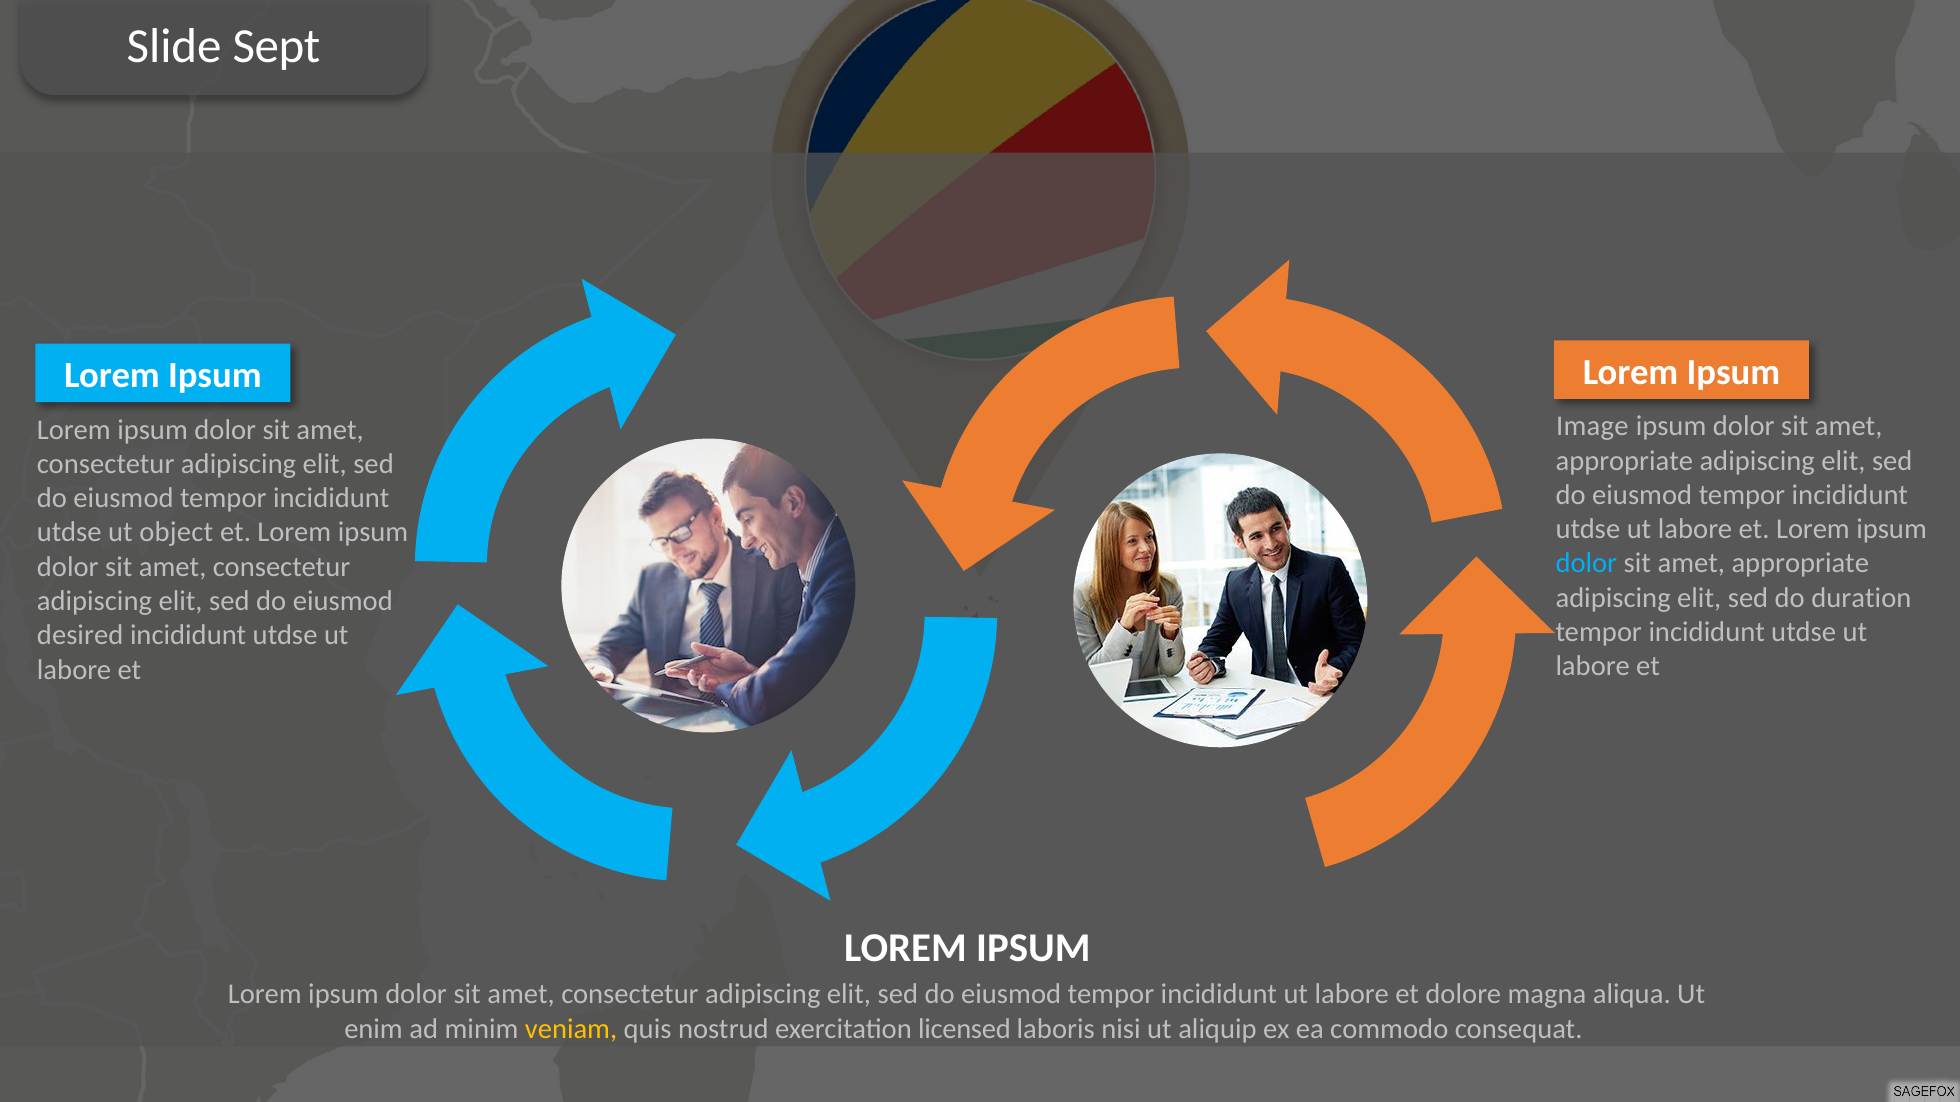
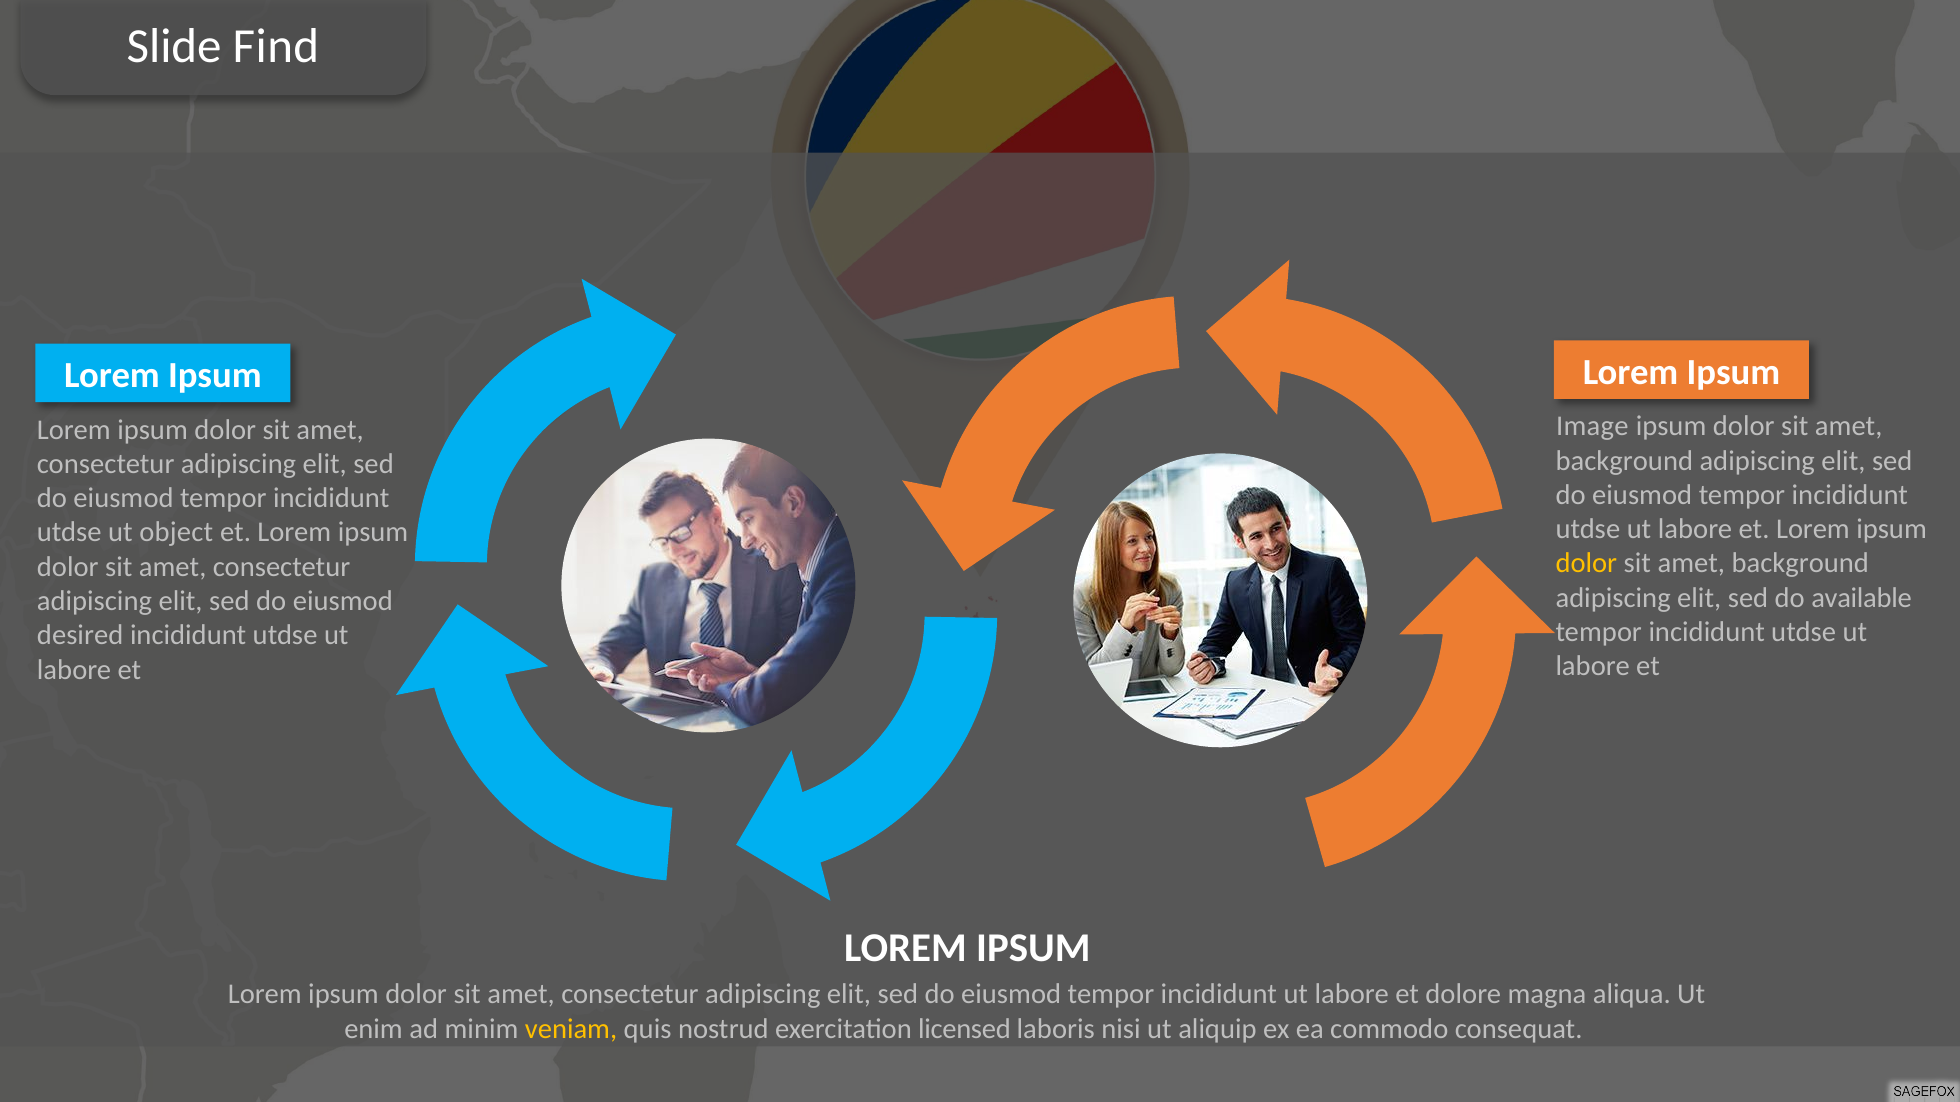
Sept: Sept -> Find
appropriate at (1624, 461): appropriate -> background
dolor at (1586, 564) colour: light blue -> yellow
appropriate at (1800, 564): appropriate -> background
duration: duration -> available
